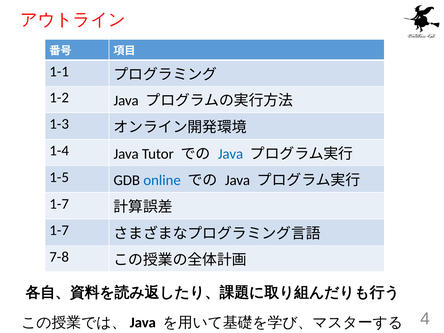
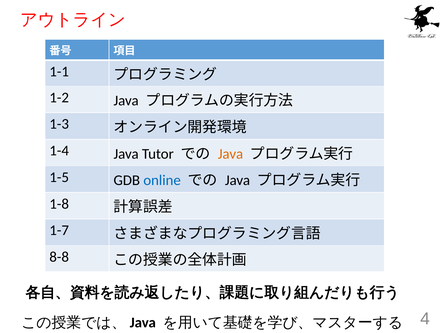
Java at (231, 154) colour: blue -> orange
1-7 at (59, 204): 1-7 -> 1-8
7-8: 7-8 -> 8-8
